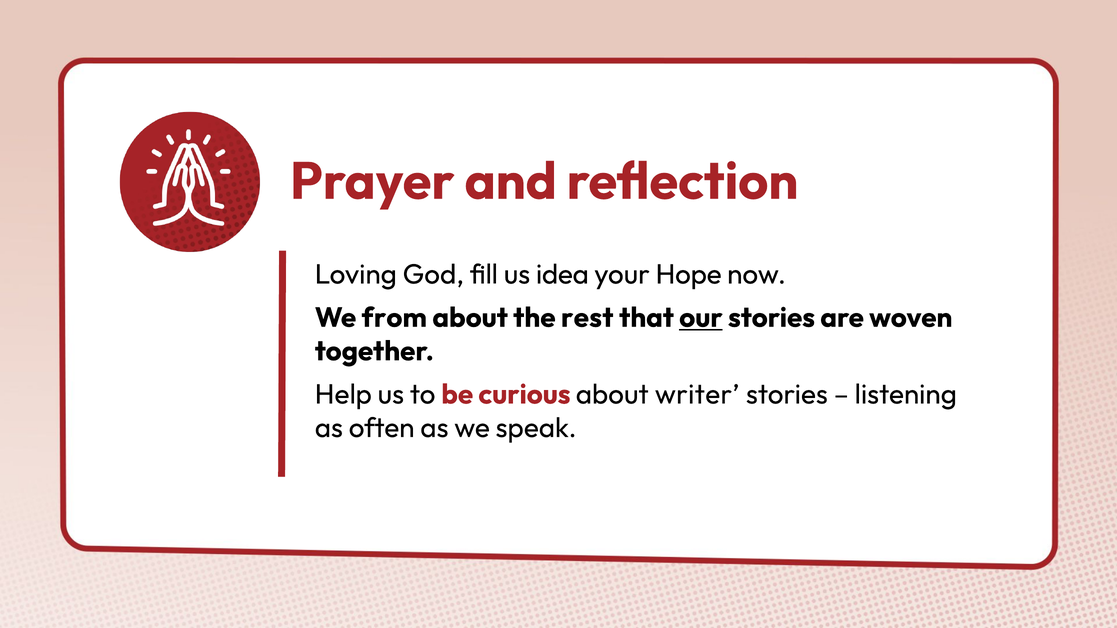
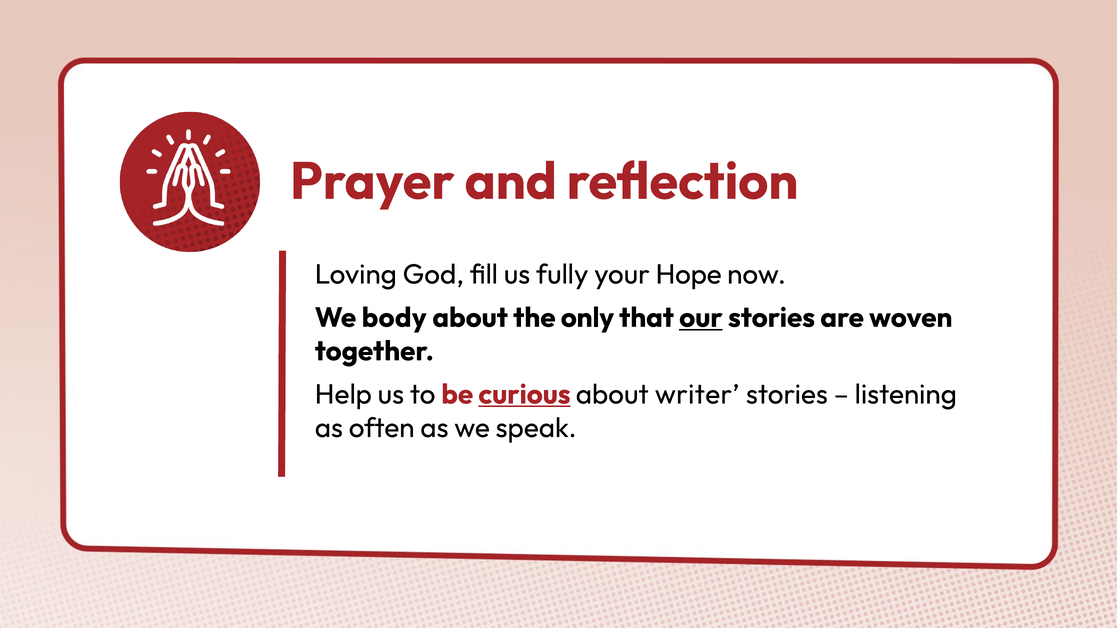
idea: idea -> fully
from: from -> body
rest: rest -> only
curious underline: none -> present
